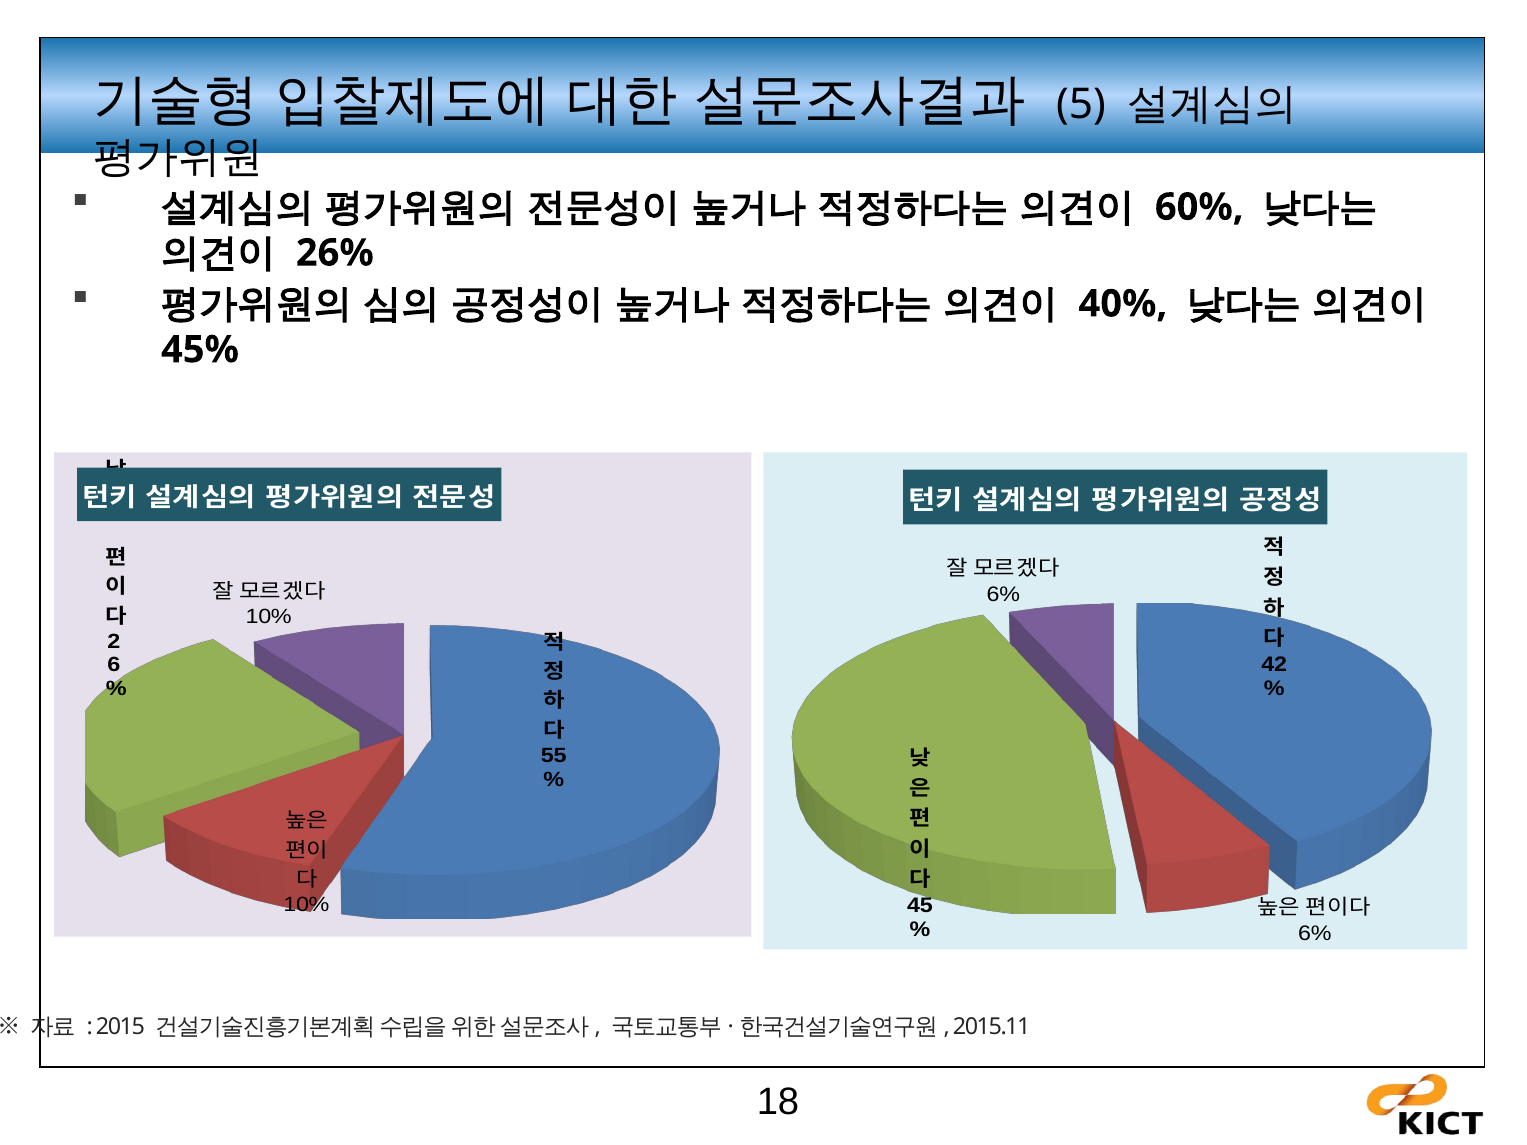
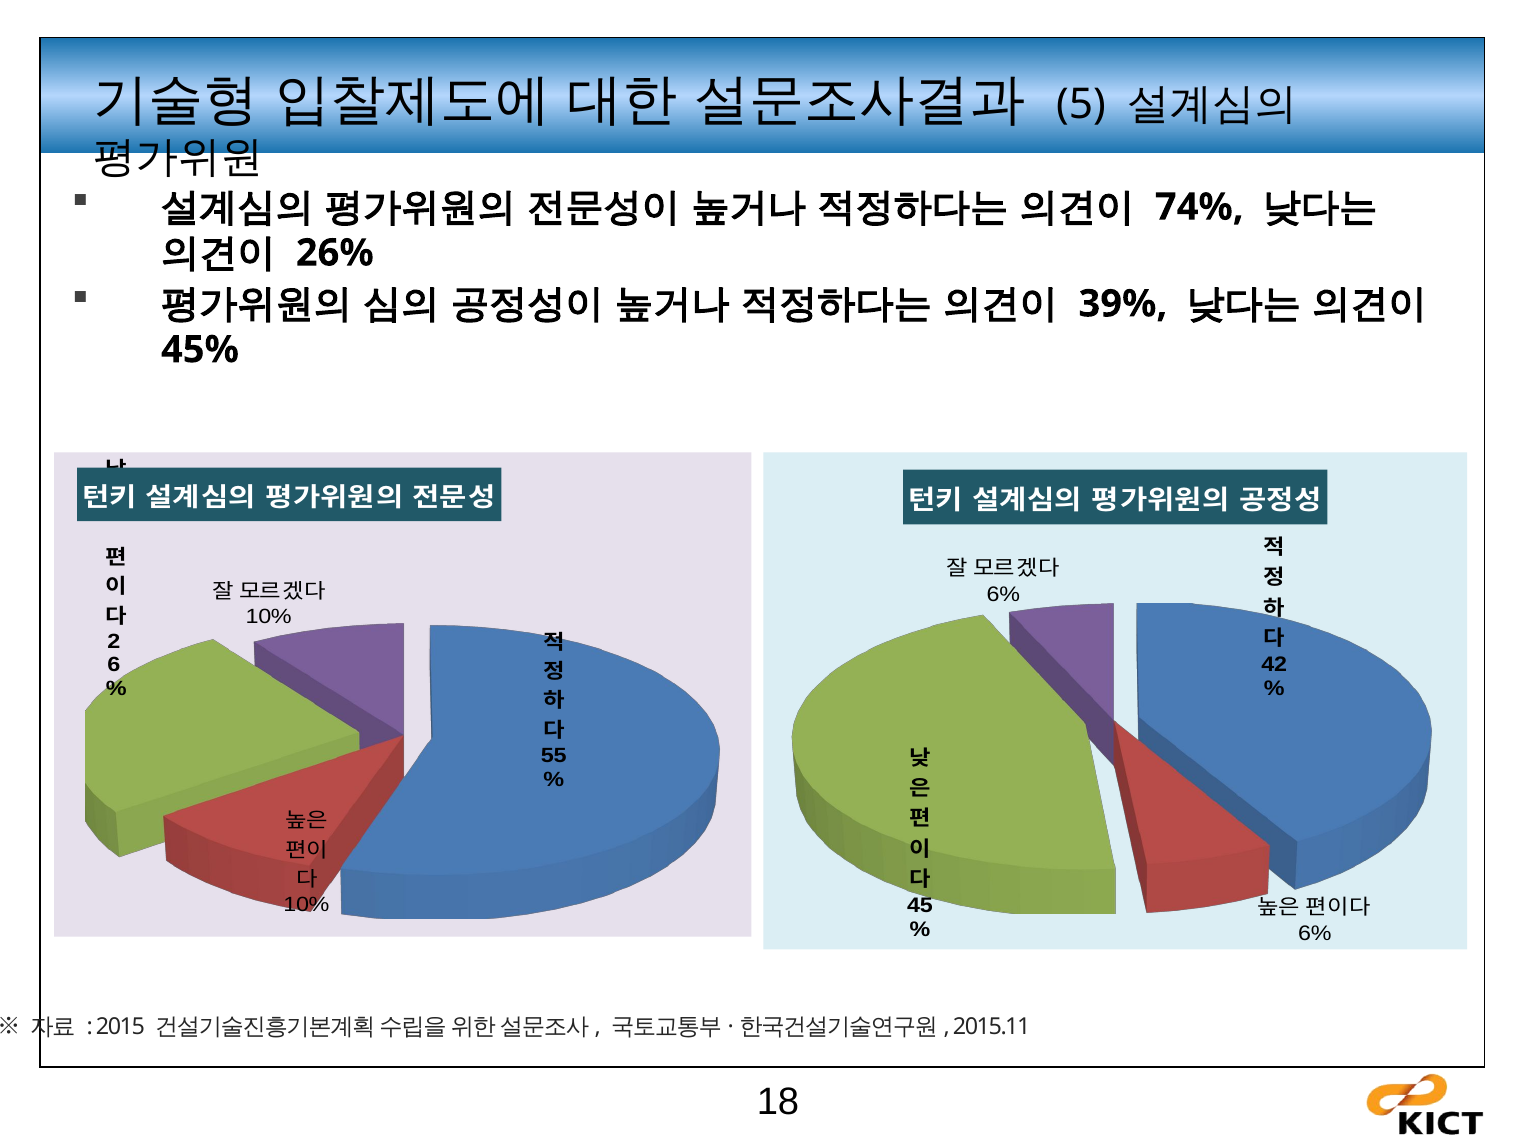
60%: 60% -> 74%
40%: 40% -> 39%
